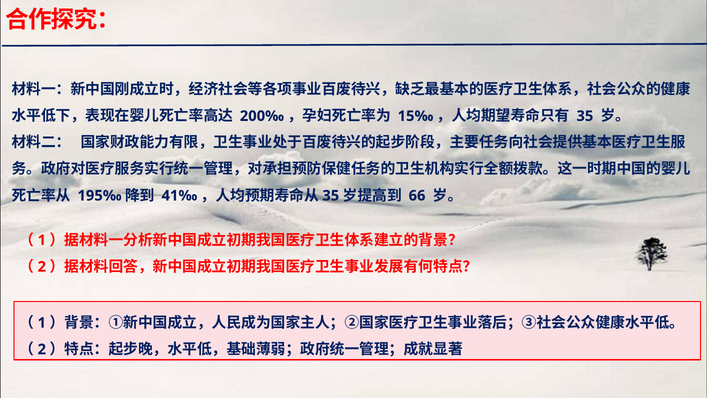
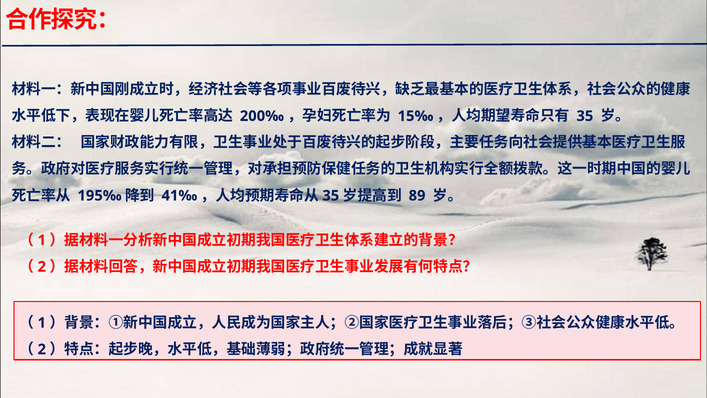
66: 66 -> 89
